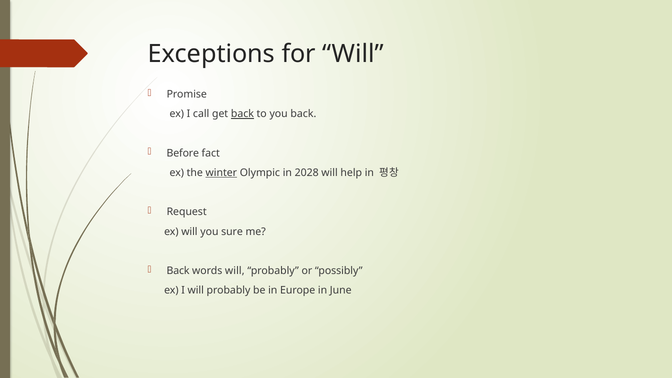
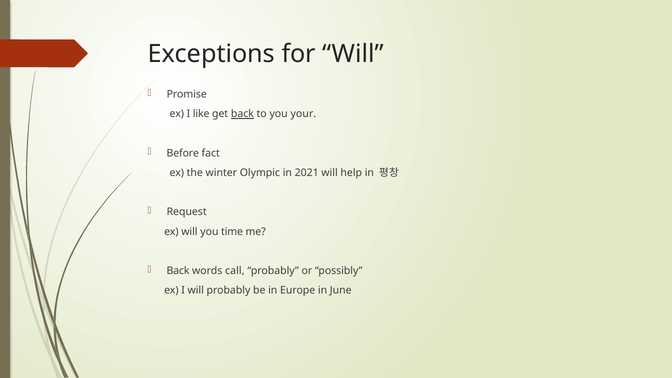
call: call -> like
you back: back -> your
winter underline: present -> none
2028: 2028 -> 2021
sure: sure -> time
words will: will -> call
